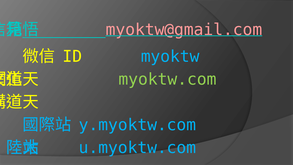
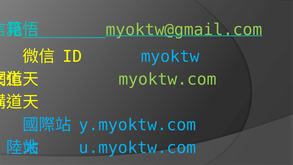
myoktw@gmail.com colour: pink -> light green
